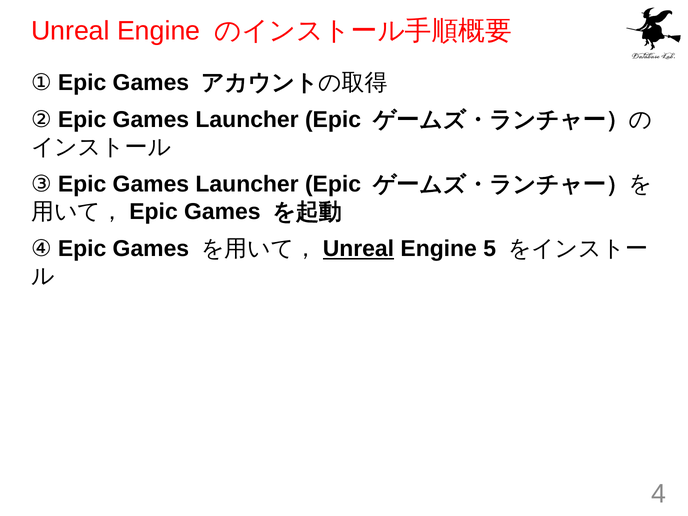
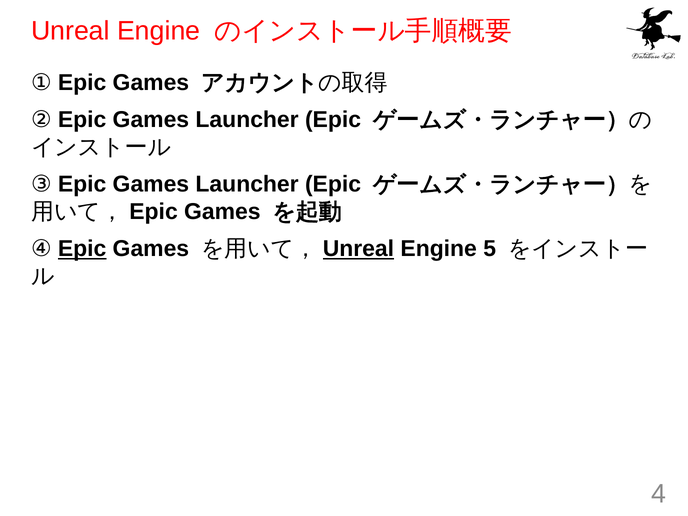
Epic at (82, 249) underline: none -> present
